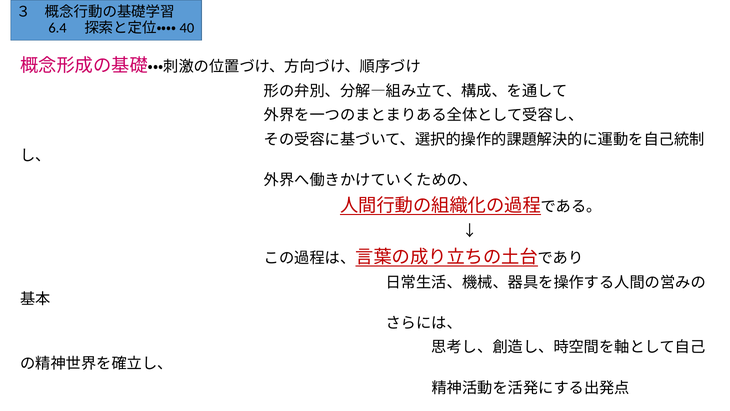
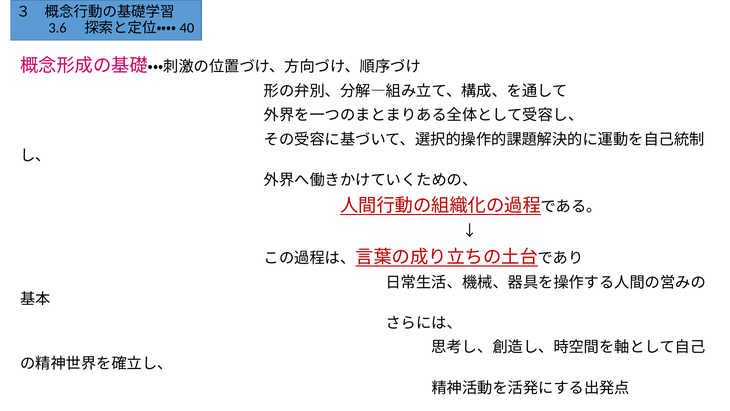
6.4: 6.4 -> 3.6
